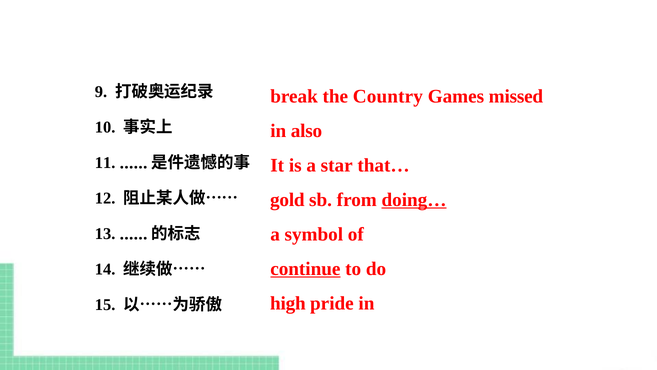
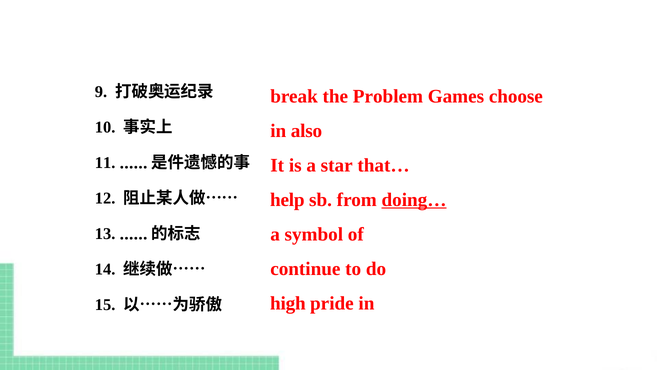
Country: Country -> Problem
missed: missed -> choose
gold: gold -> help
continue underline: present -> none
